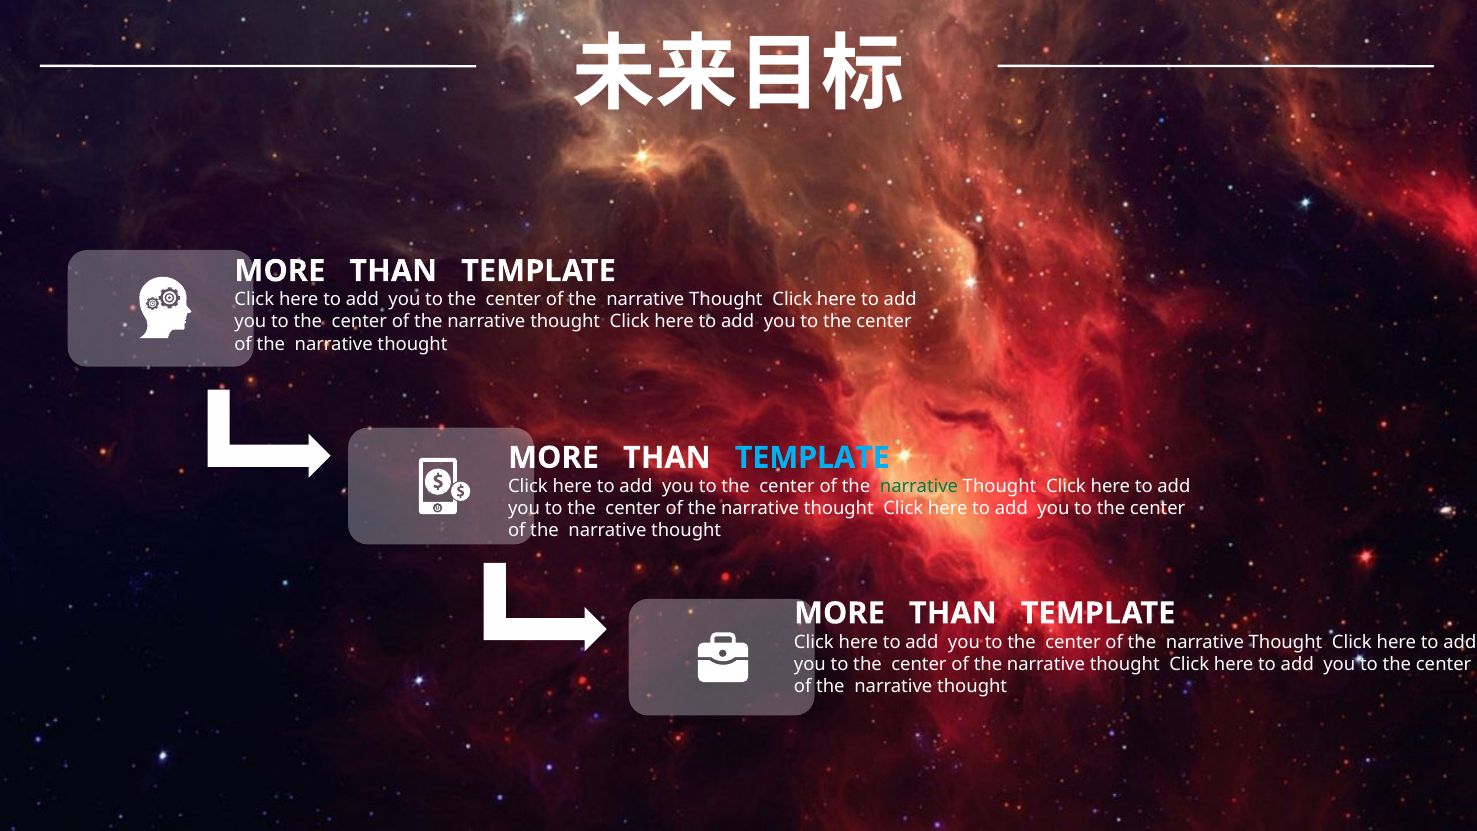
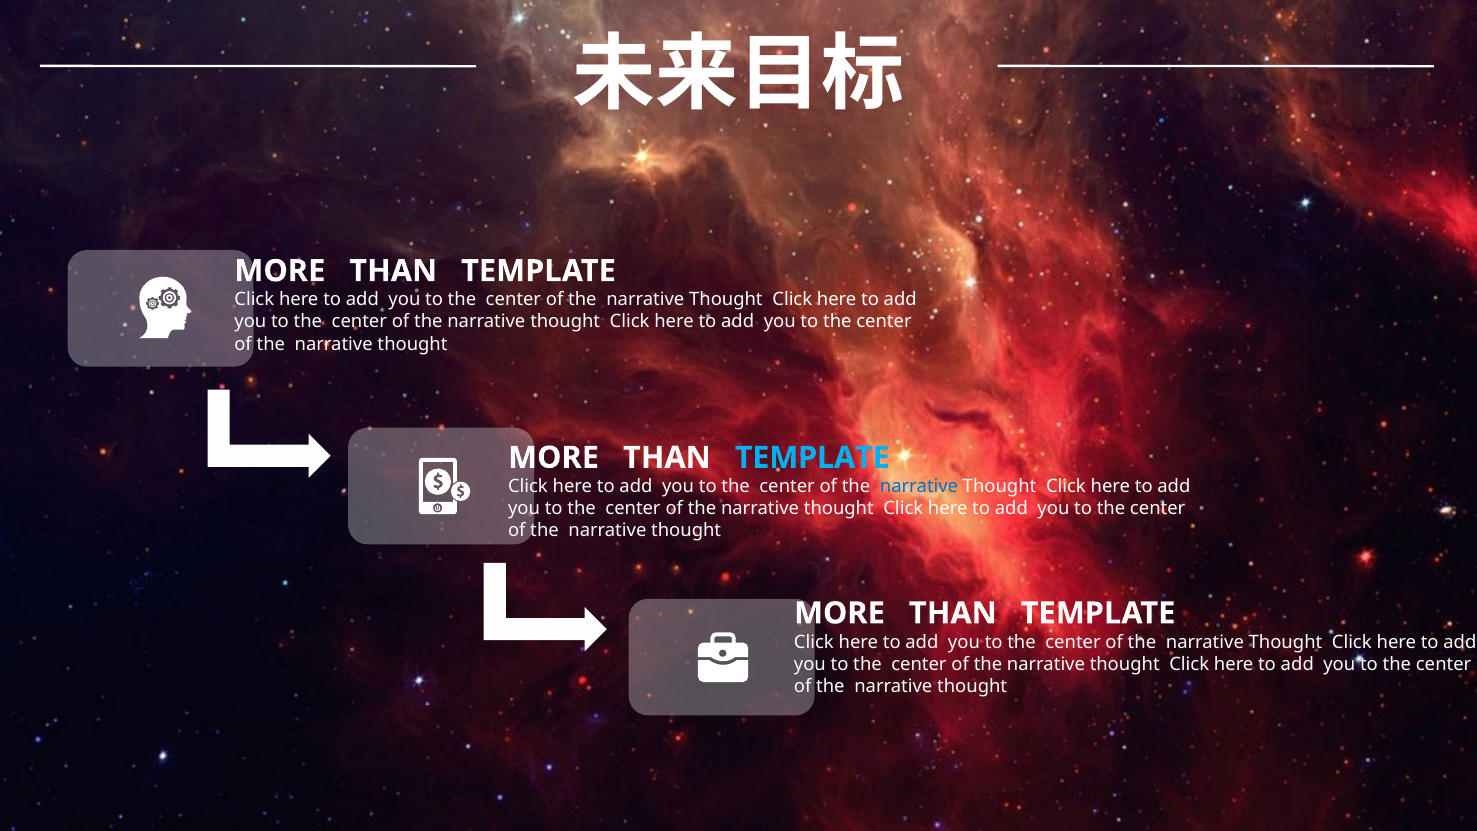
narrative at (919, 486) colour: green -> blue
